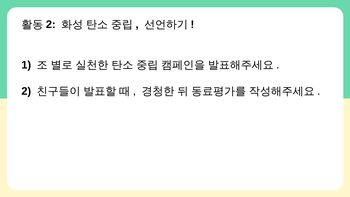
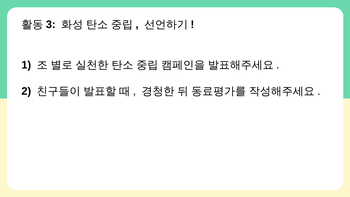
2 at (51, 25): 2 -> 3
